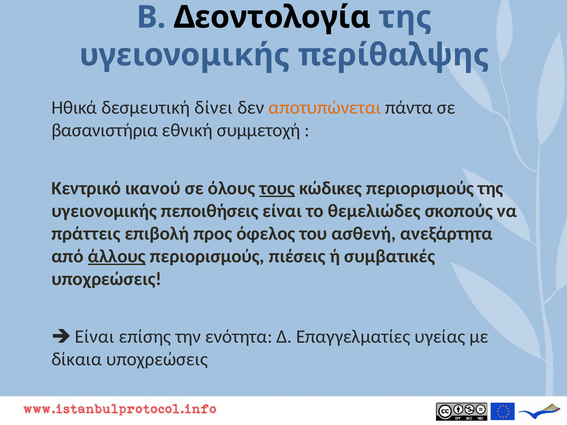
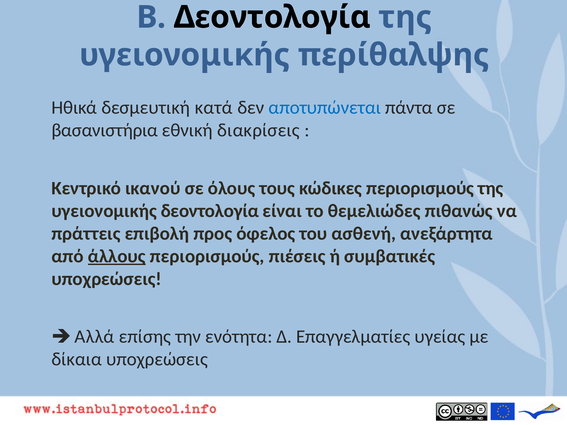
δίνει: δίνει -> κατά
αποτυπώνεται colour: orange -> blue
συμμετοχή: συμμετοχή -> διακρίσεις
τους underline: present -> none
υγειονομικής πεποιθήσεις: πεποιθήσεις -> δεοντολογία
σκοπούς: σκοπούς -> πιθανώς
Είναι at (94, 337): Είναι -> Αλλά
